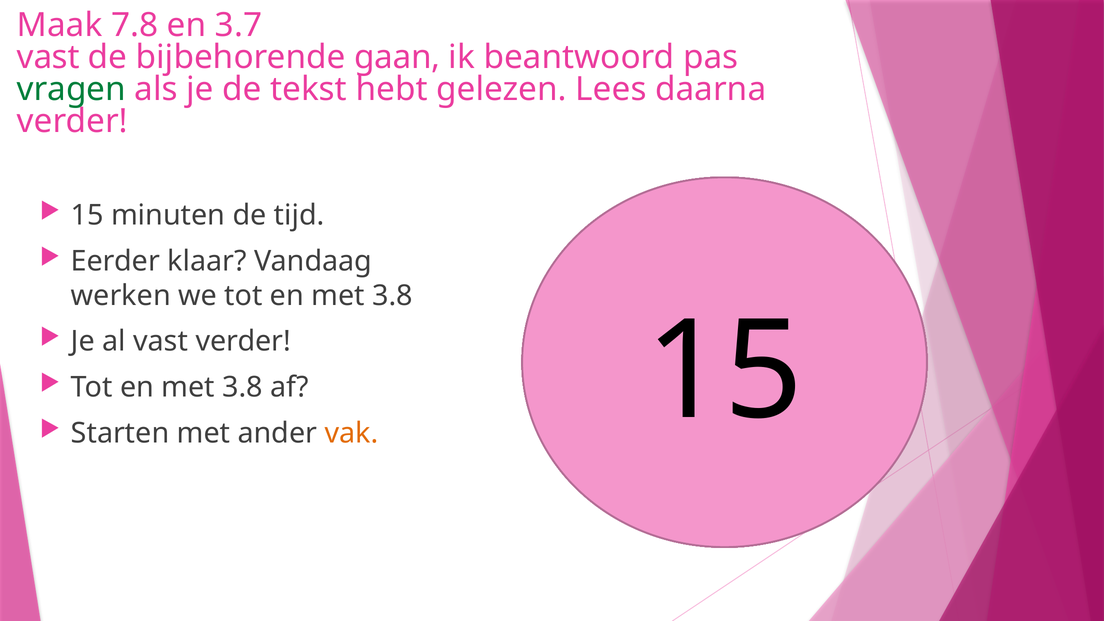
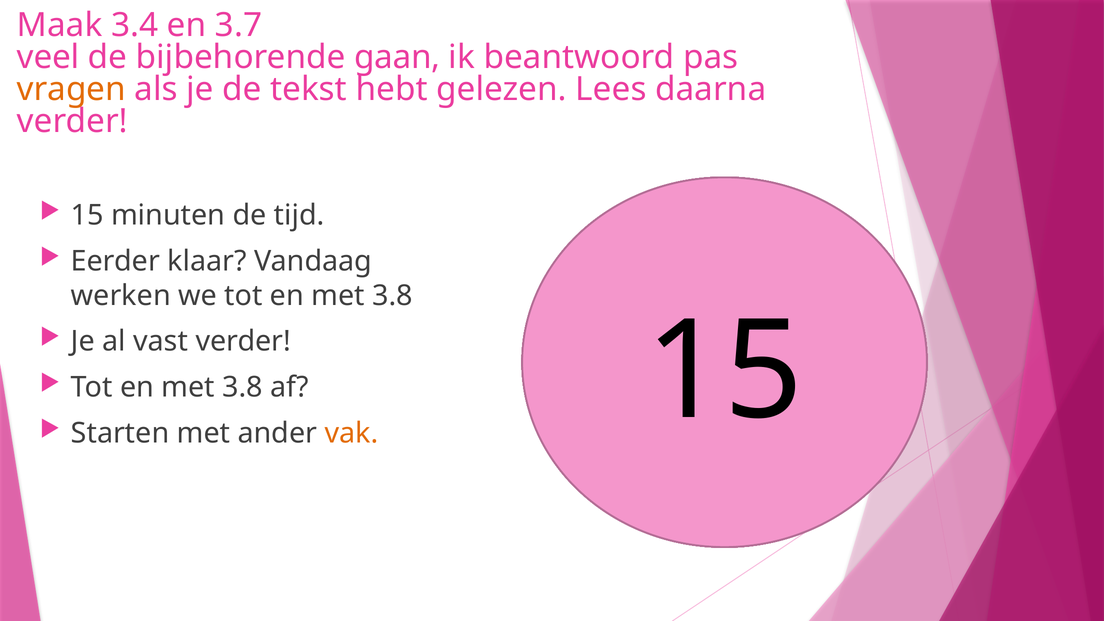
7.8: 7.8 -> 3.4
vast at (48, 57): vast -> veel
vragen colour: green -> orange
